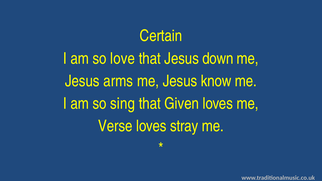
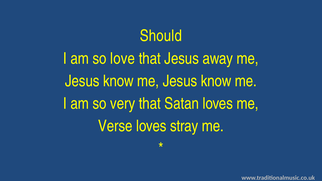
Certain: Certain -> Should
down: down -> away
arms at (118, 81): arms -> know
sing: sing -> very
Given: Given -> Satan
